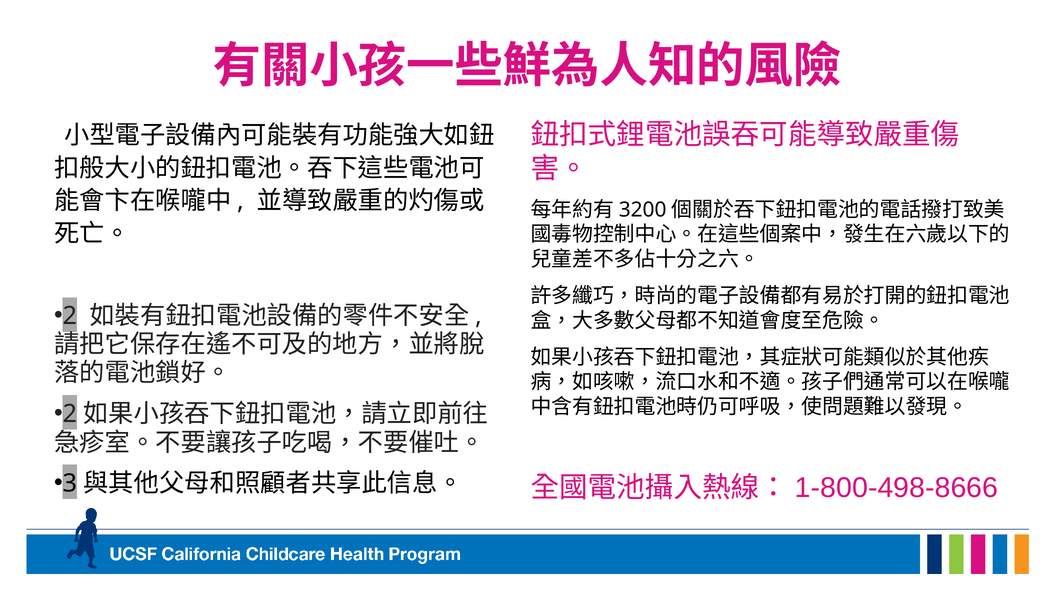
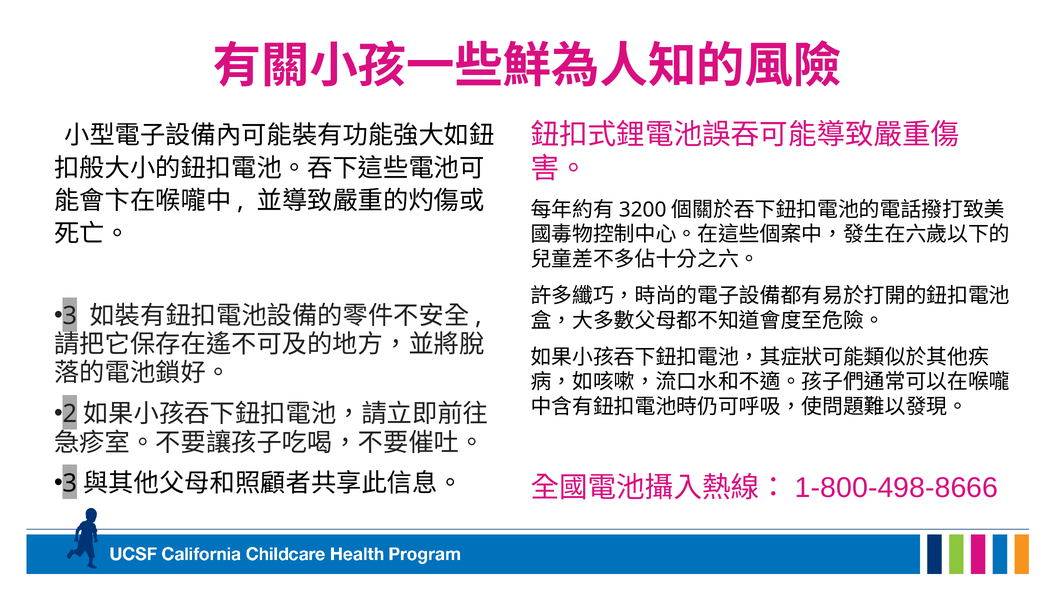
2 at (70, 316): 2 -> 3
